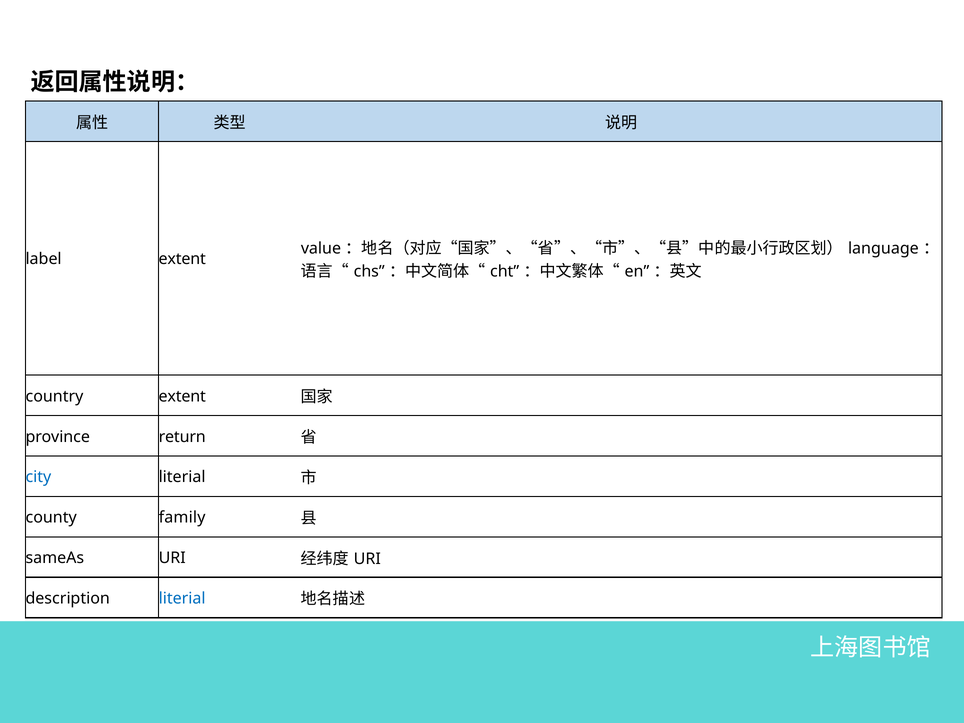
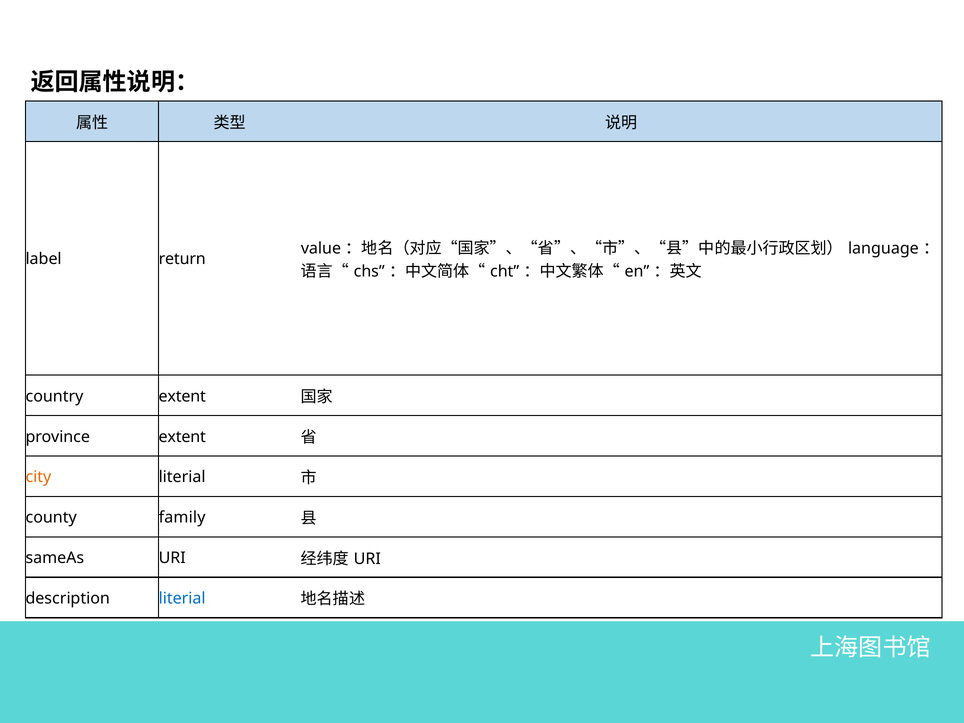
label extent: extent -> return
province return: return -> extent
city colour: blue -> orange
